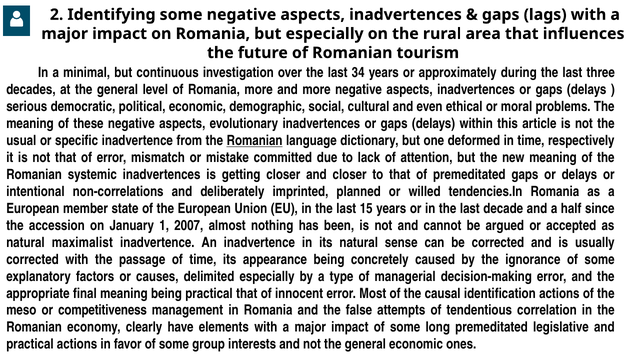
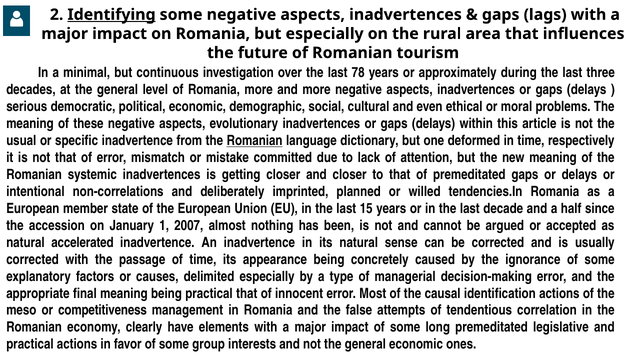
Identifying underline: none -> present
34: 34 -> 78
maximalist: maximalist -> accelerated
